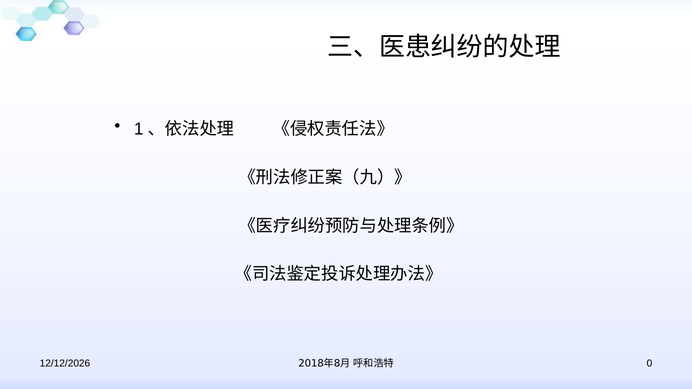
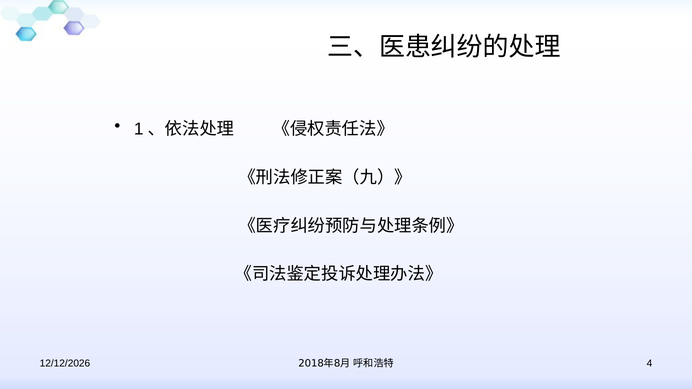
0: 0 -> 4
